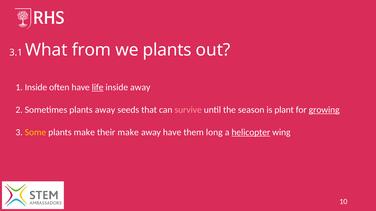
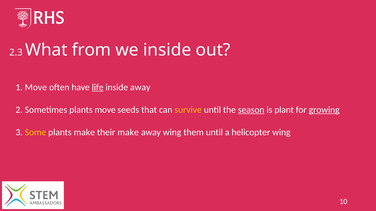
3.1: 3.1 -> 2.3
we plants: plants -> inside
1 Inside: Inside -> Move
plants away: away -> move
survive colour: pink -> yellow
season underline: none -> present
away have: have -> wing
them long: long -> until
helicopter underline: present -> none
